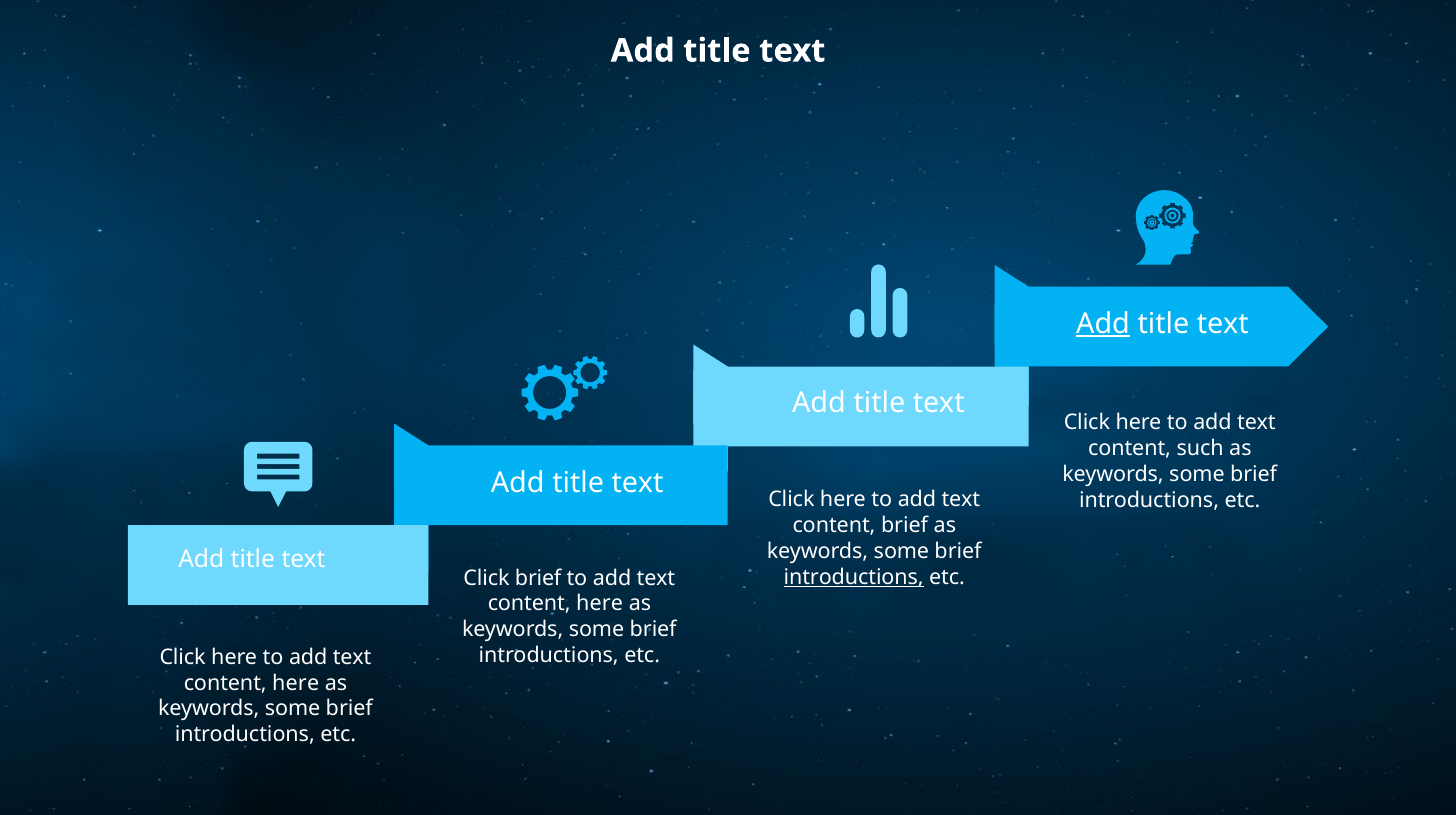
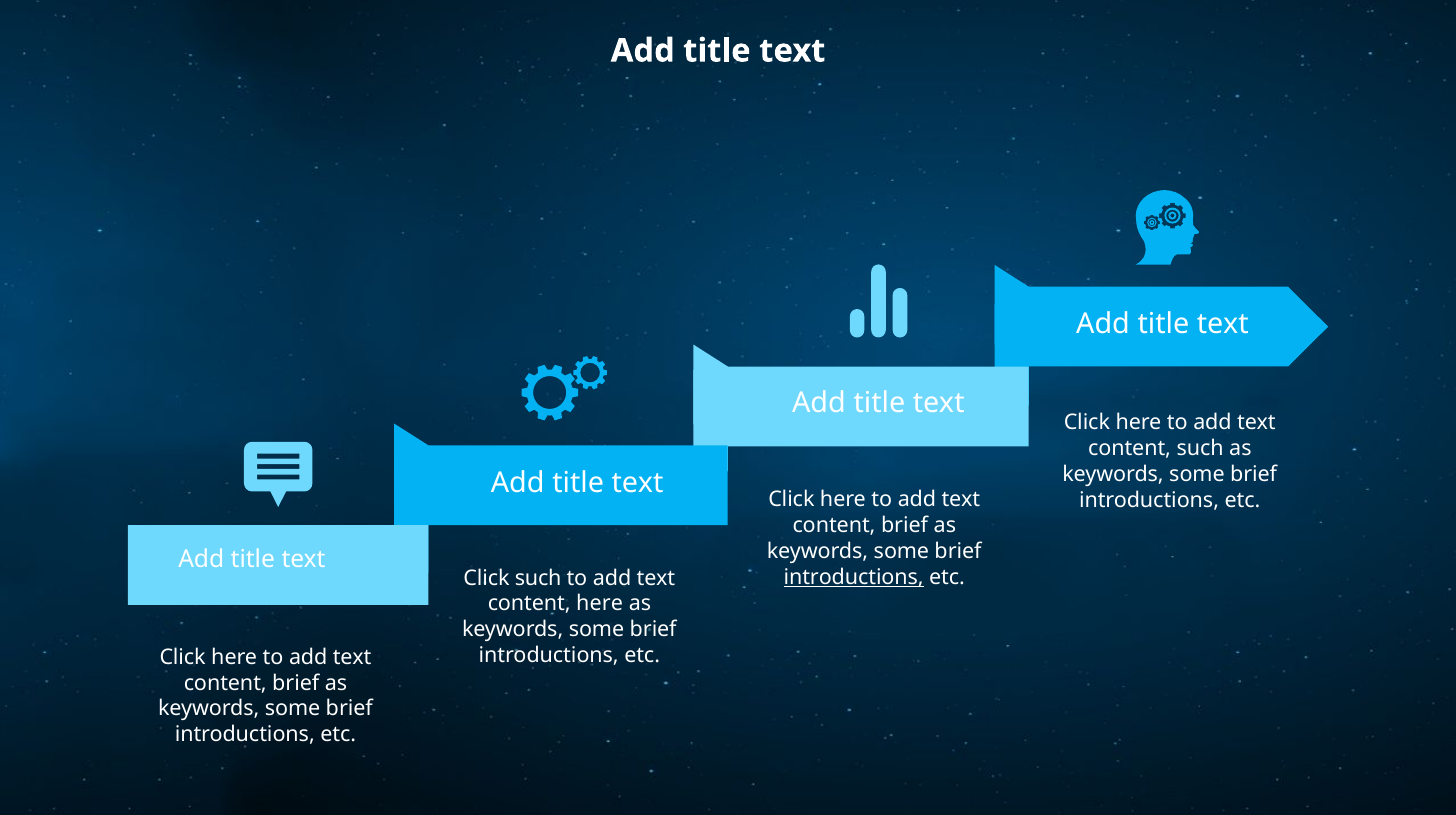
Add at (1103, 324) underline: present -> none
Click brief: brief -> such
here at (296, 683): here -> brief
